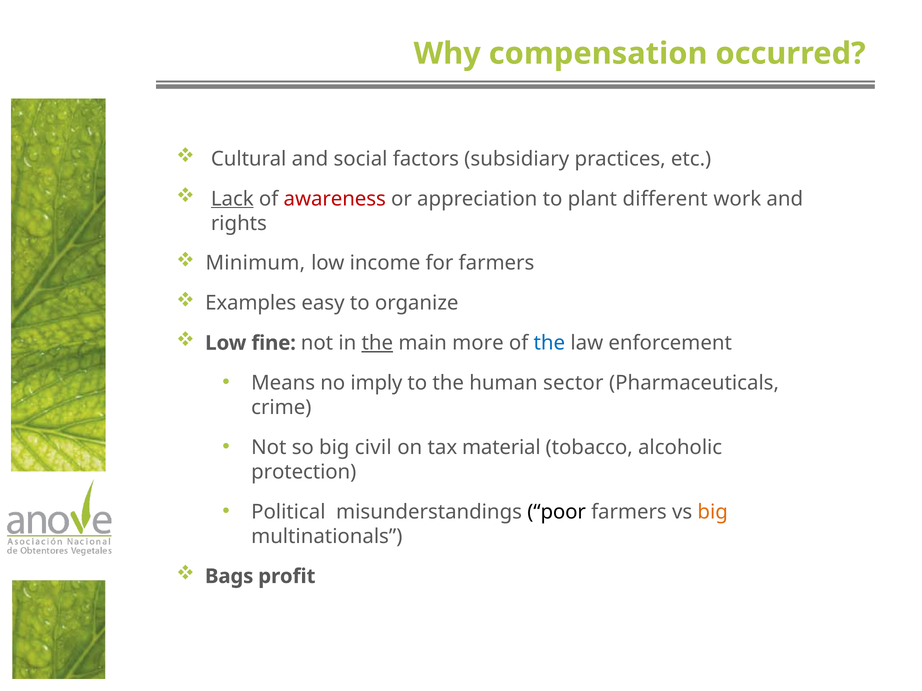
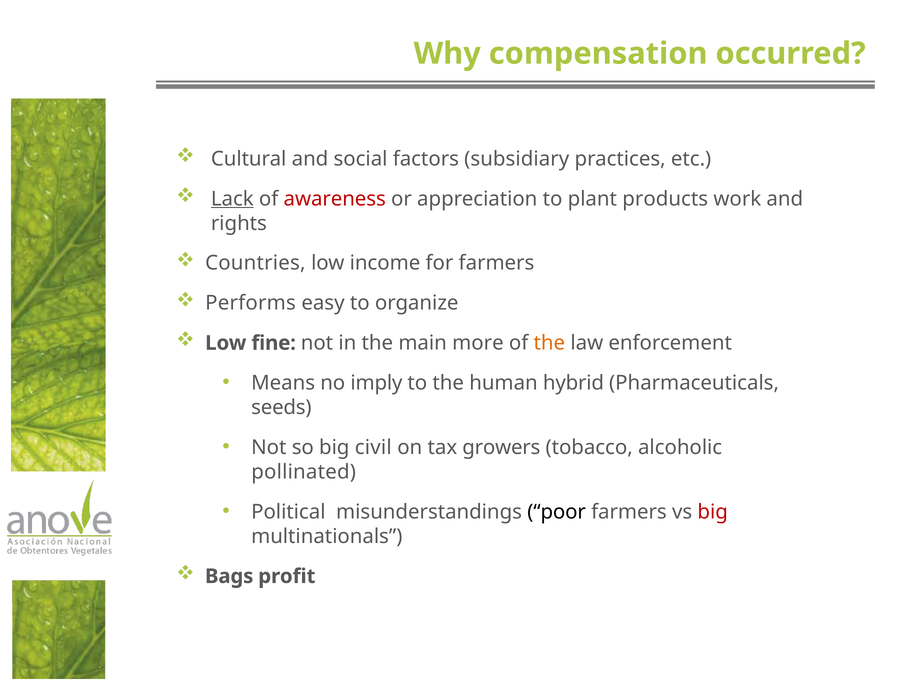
different: different -> products
Minimum: Minimum -> Countries
Examples: Examples -> Performs
the at (377, 343) underline: present -> none
the at (549, 343) colour: blue -> orange
sector: sector -> hybrid
crime: crime -> seeds
material: material -> growers
protection: protection -> pollinated
big at (713, 512) colour: orange -> red
